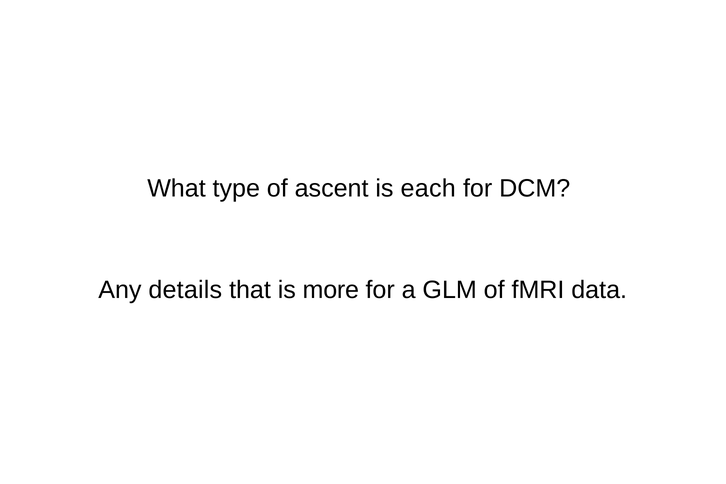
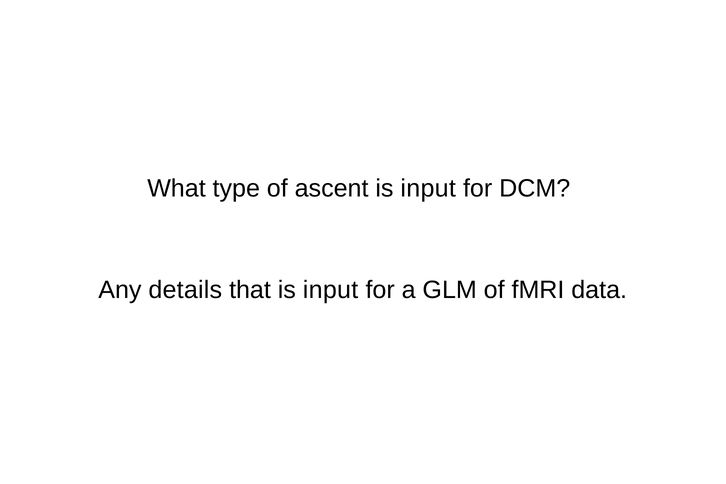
each at (428, 188): each -> input
that is more: more -> input
